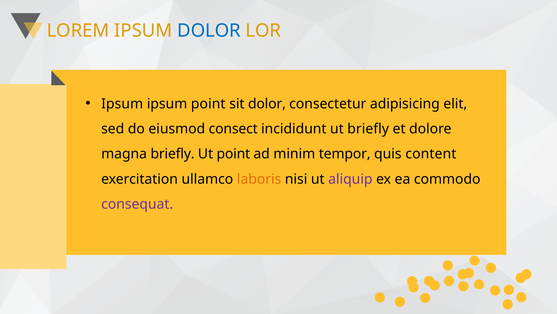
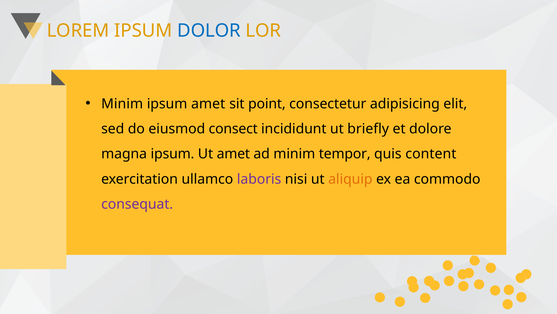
Ipsum at (122, 104): Ipsum -> Minim
ipsum point: point -> amet
sit dolor: dolor -> point
magna briefly: briefly -> ipsum
Ut point: point -> amet
laboris colour: orange -> purple
aliquip colour: purple -> orange
